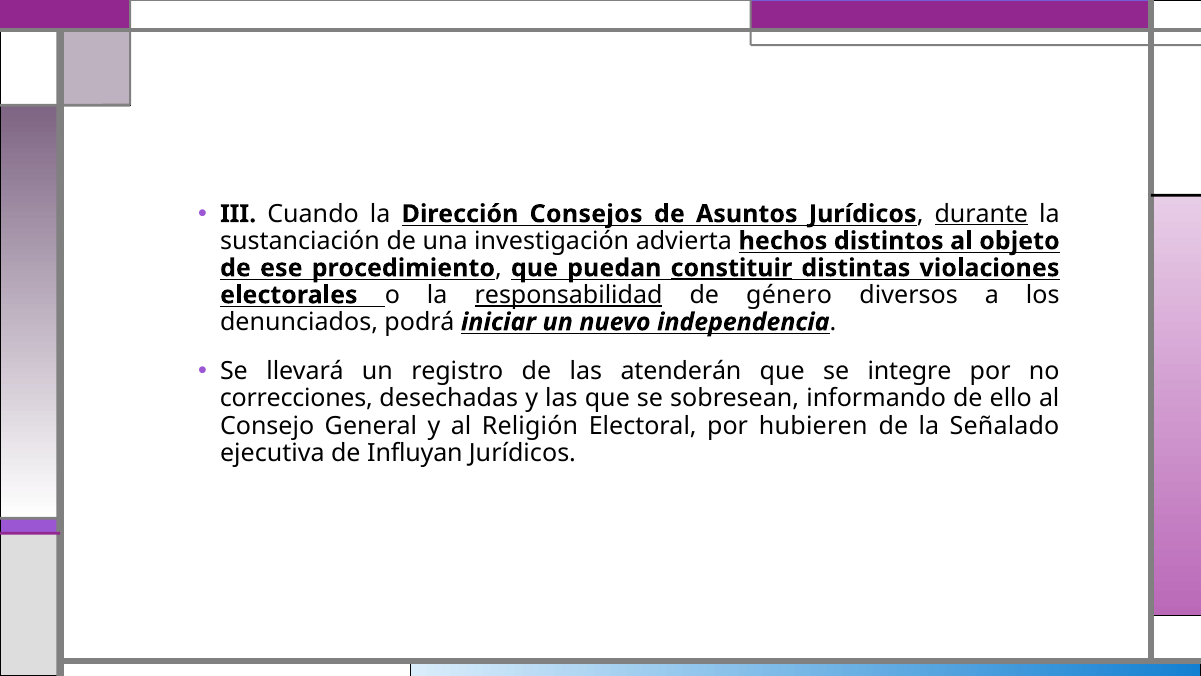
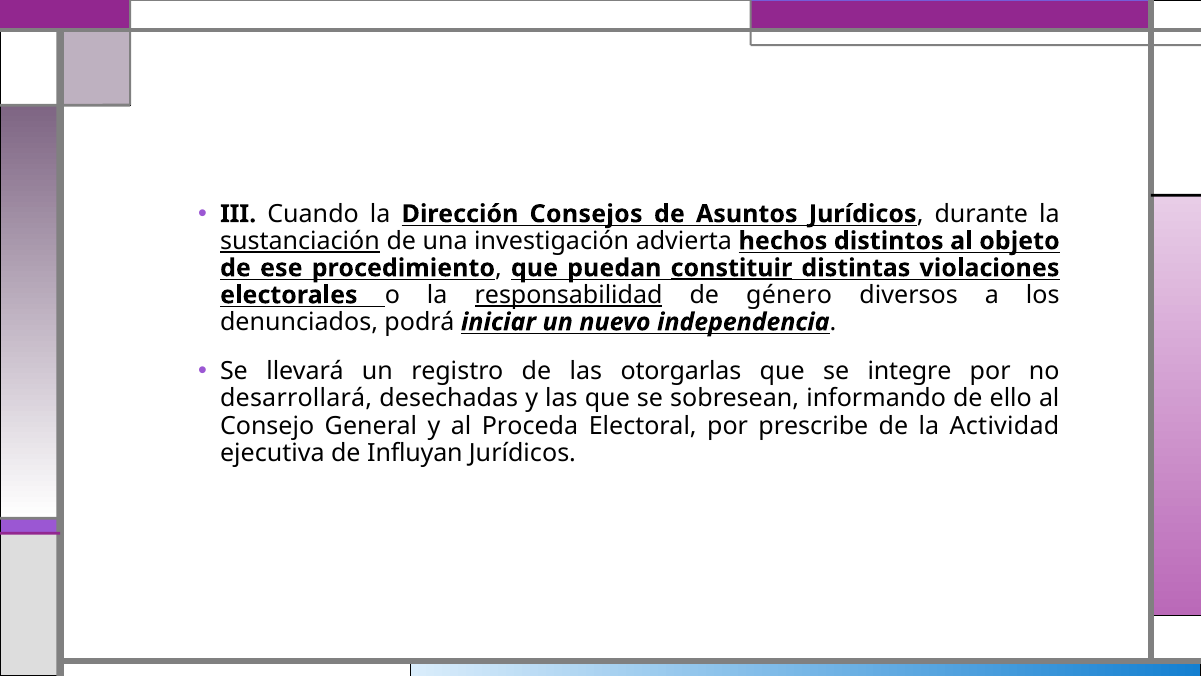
durante underline: present -> none
sustanciación underline: none -> present
atenderán: atenderán -> otorgarlas
correcciones: correcciones -> desarrollará
Religión: Religión -> Proceda
hubieren: hubieren -> prescribe
Señalado: Señalado -> Actividad
